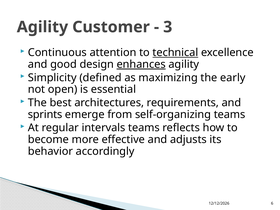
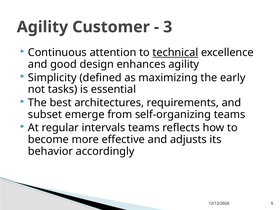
enhances underline: present -> none
open: open -> tasks
sprints: sprints -> subset
